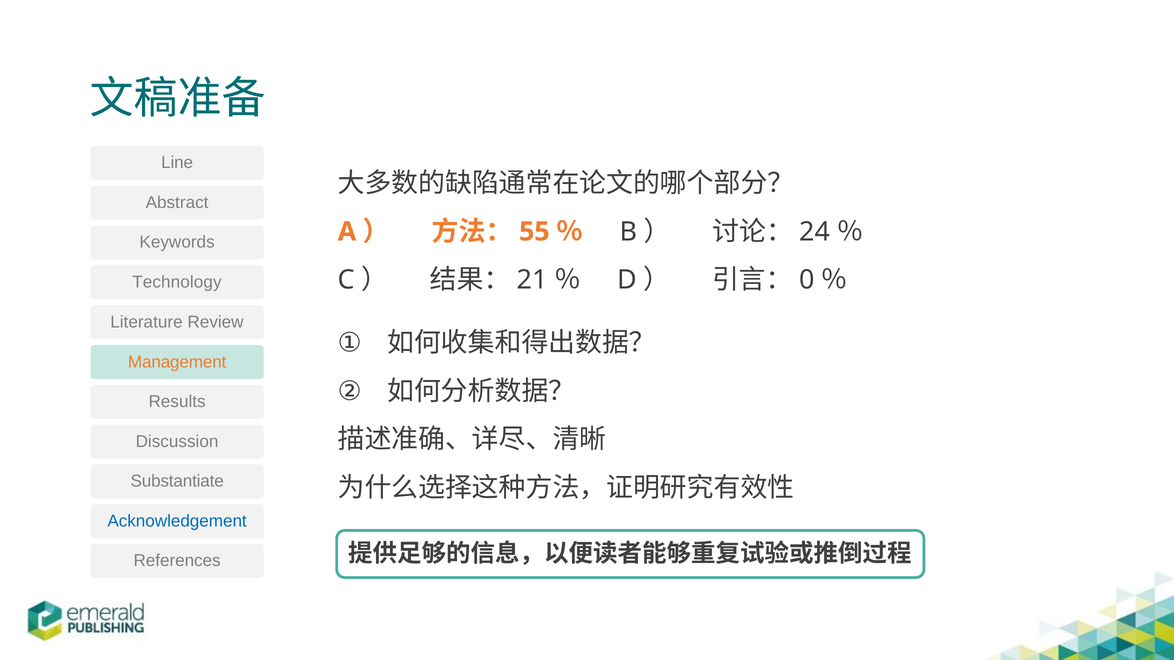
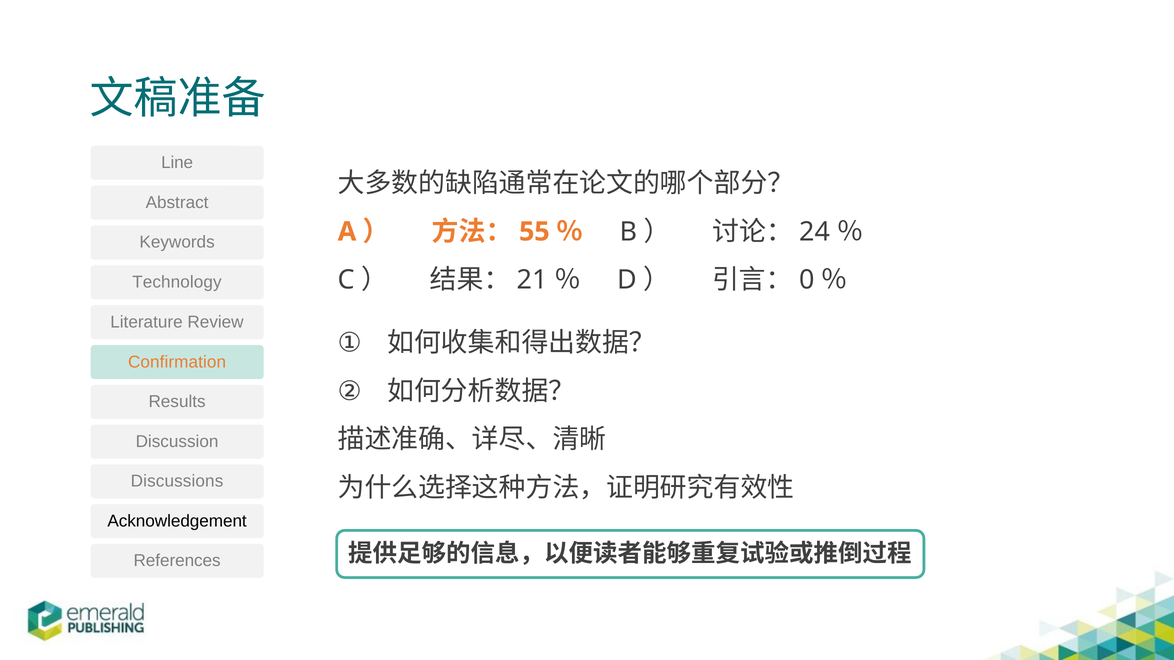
Management: Management -> Confirmation
Substantiate: Substantiate -> Discussions
Acknowledgement colour: blue -> black
